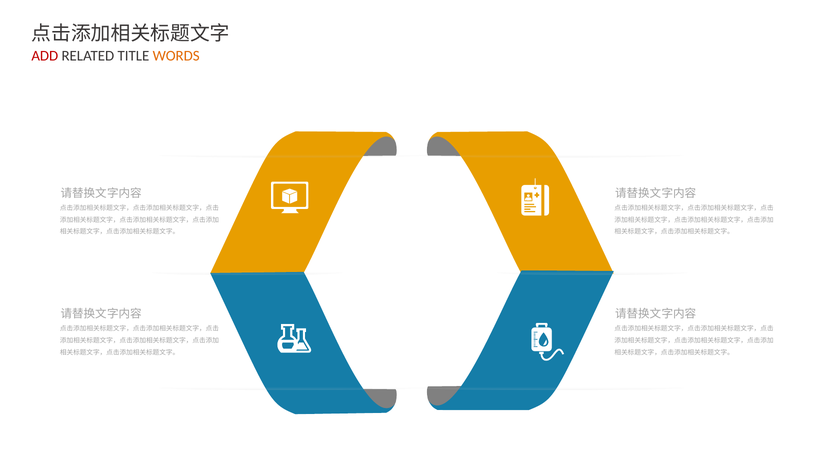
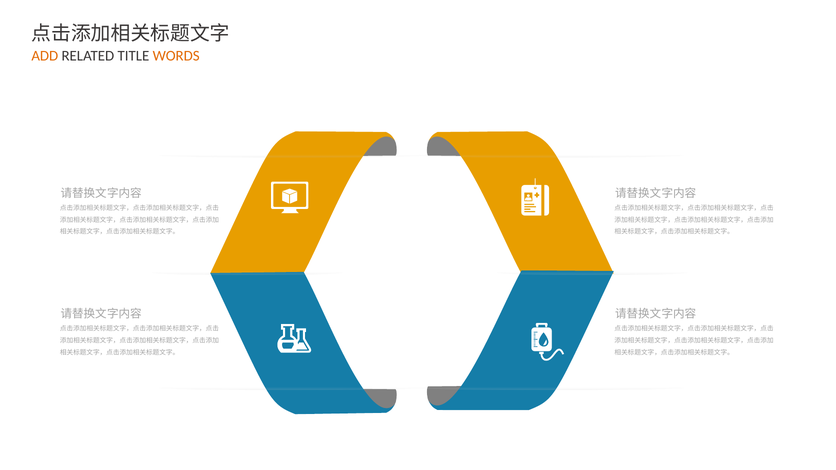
ADD colour: red -> orange
